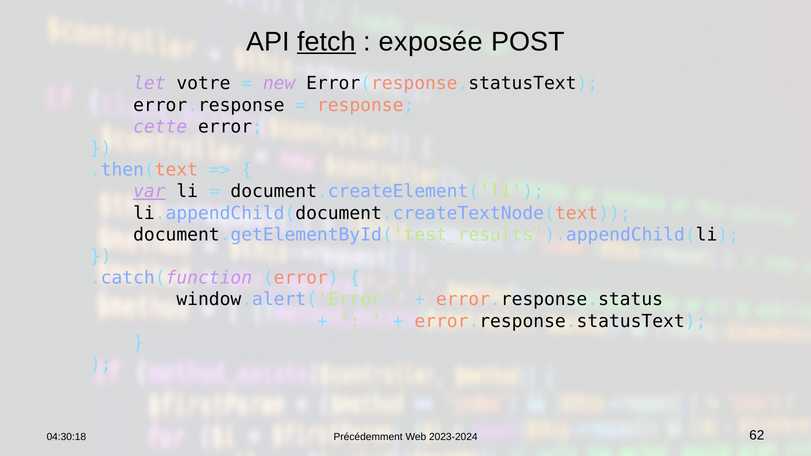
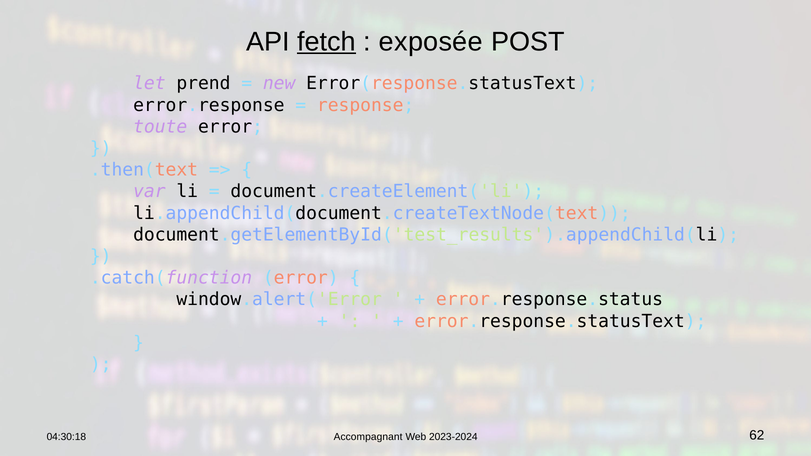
votre: votre -> prend
cette: cette -> toute
var underline: present -> none
Précédemment: Précédemment -> Accompagnant
